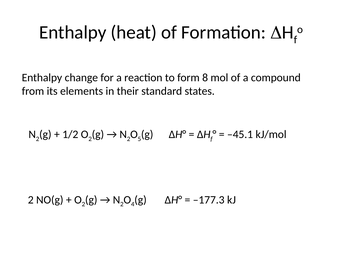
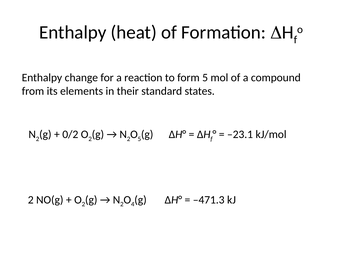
form 8: 8 -> 5
1/2: 1/2 -> 0/2
–45.1: –45.1 -> –23.1
–177.3: –177.3 -> –471.3
